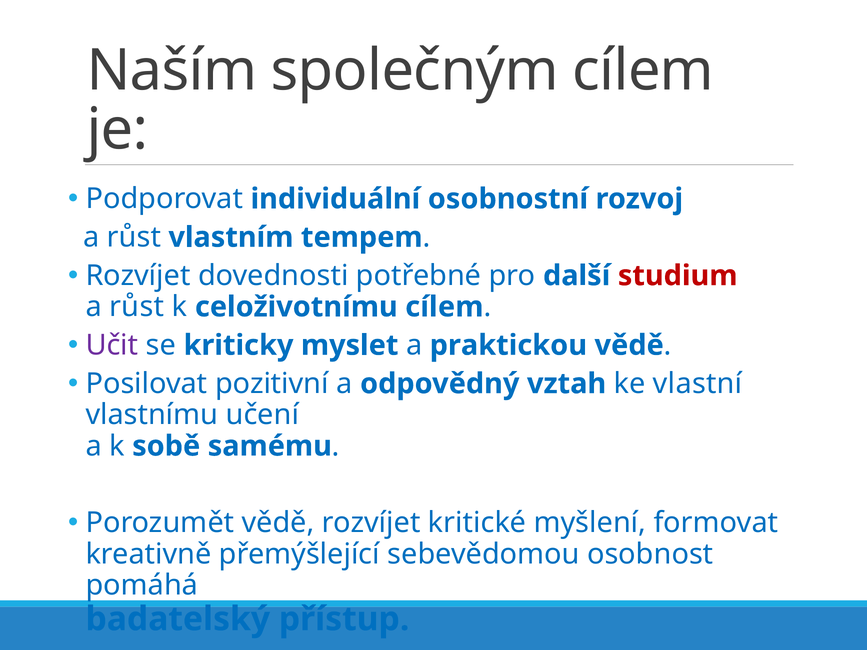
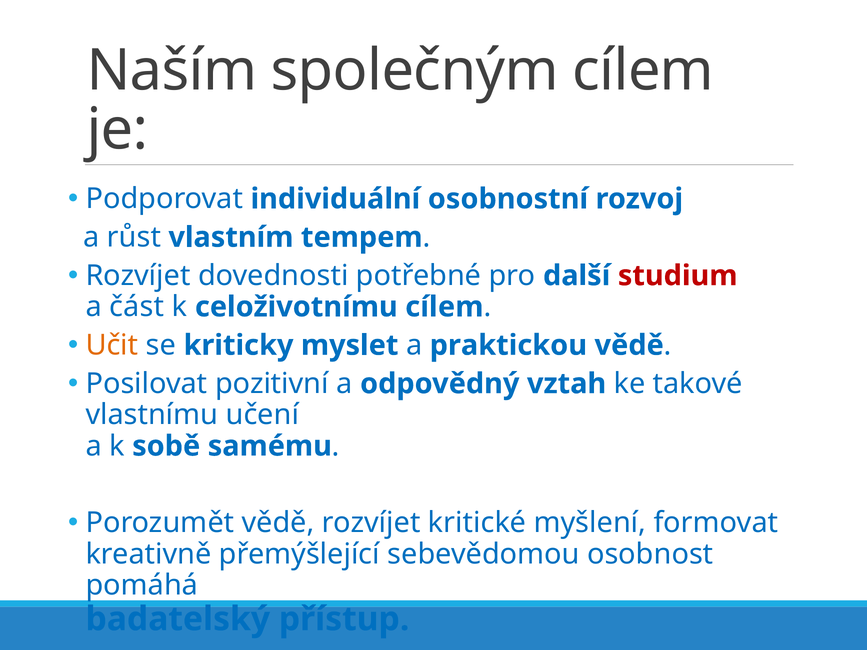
růst at (137, 307): růst -> část
Učit colour: purple -> orange
vlastní: vlastní -> takové
